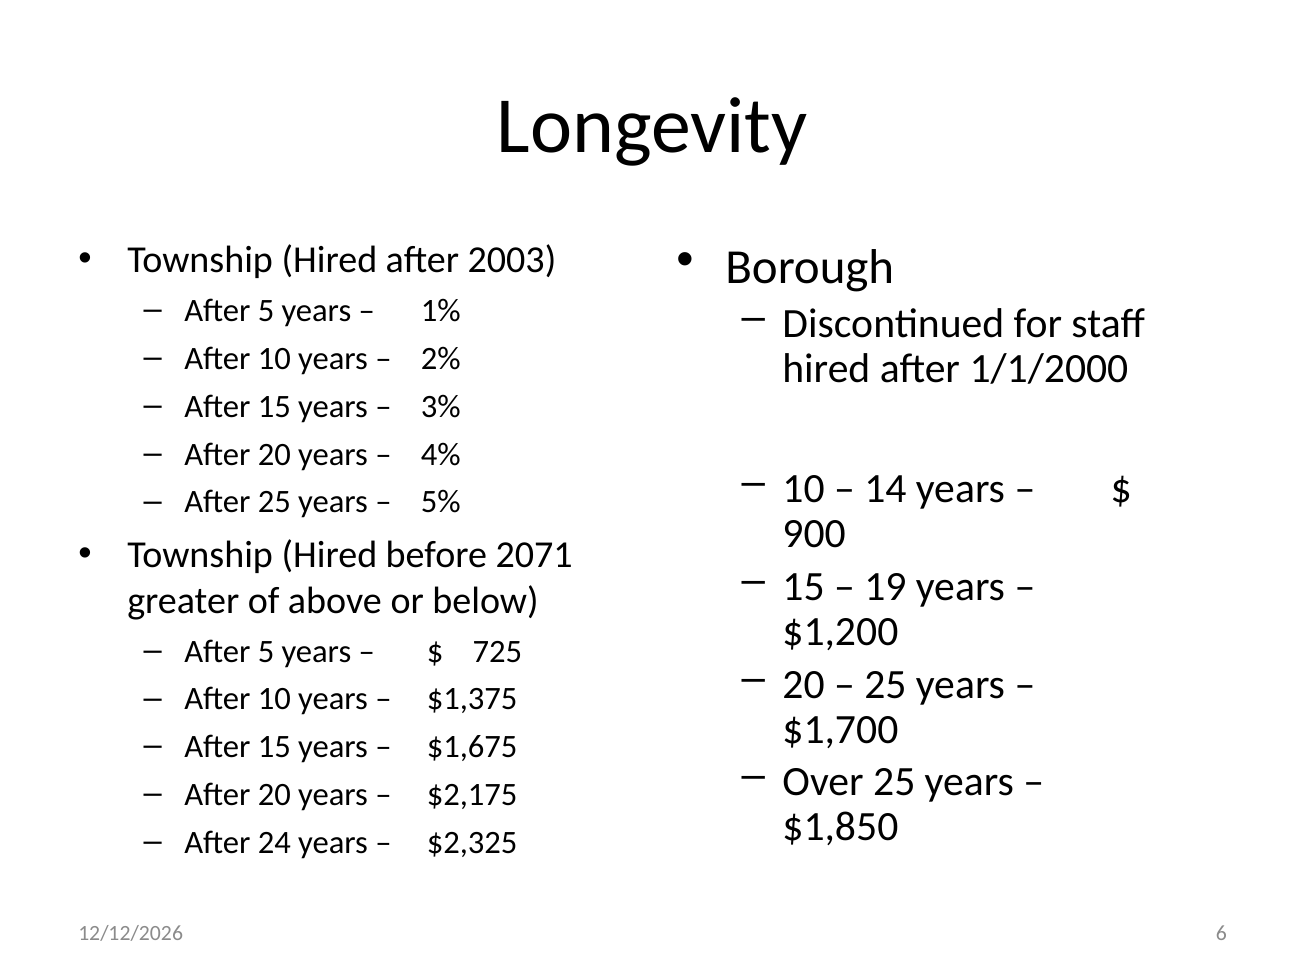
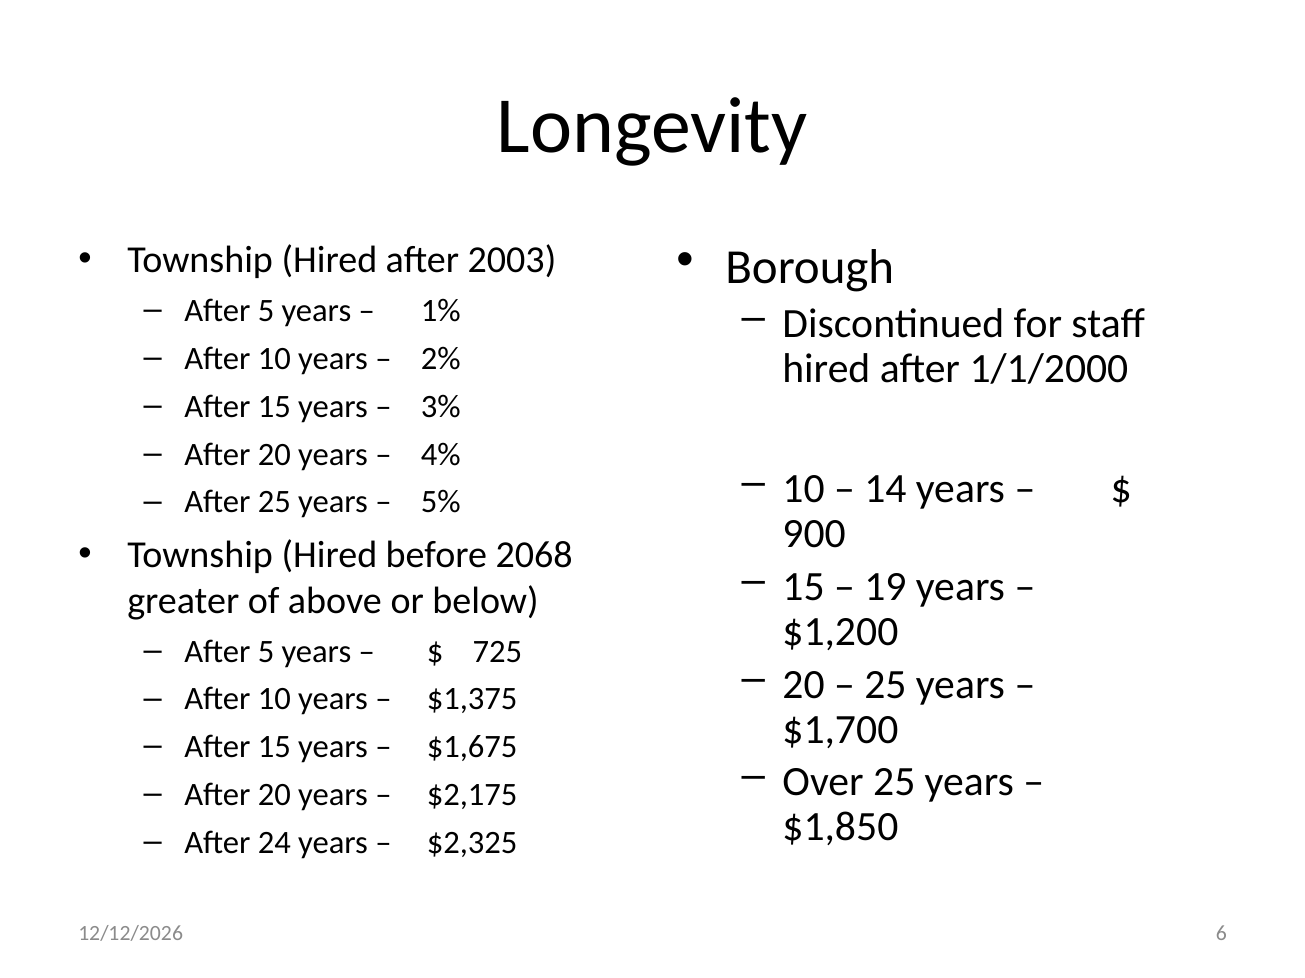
2071: 2071 -> 2068
